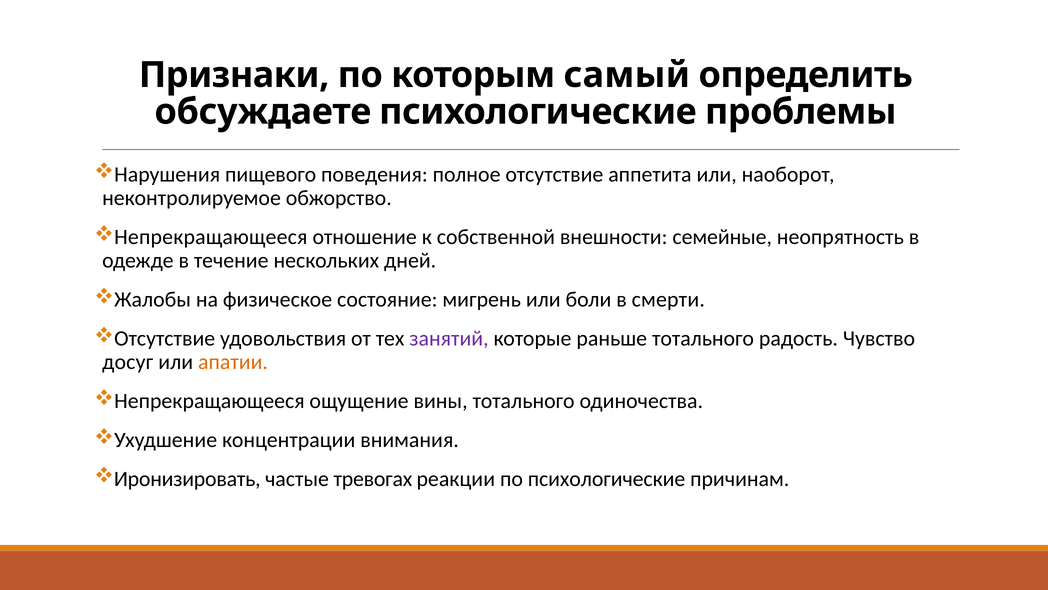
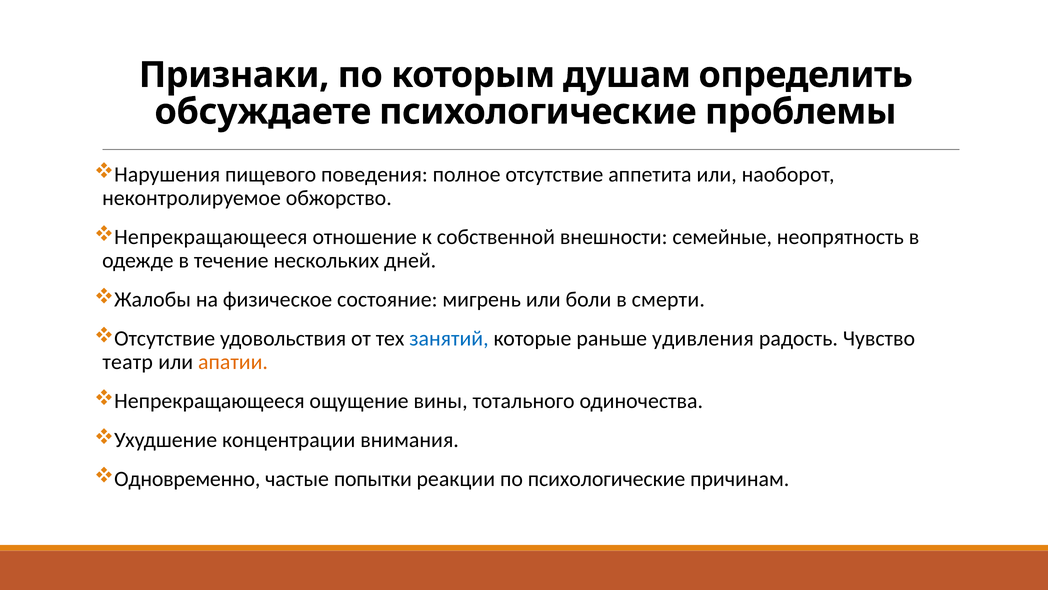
самый: самый -> душам
занятий colour: purple -> blue
раньше тотального: тотального -> удивления
досуг: досуг -> театр
Иронизировать: Иронизировать -> Одновременно
тревогах: тревогах -> попытки
